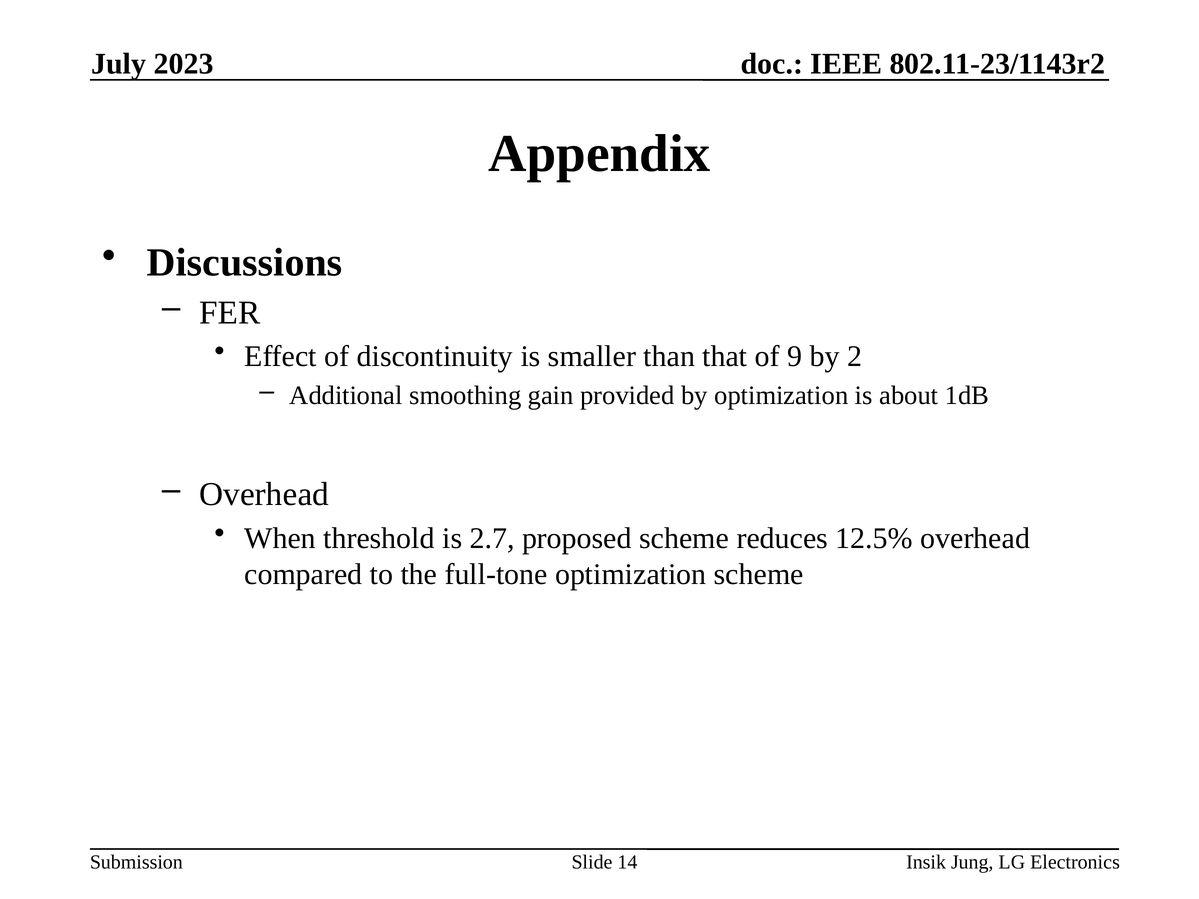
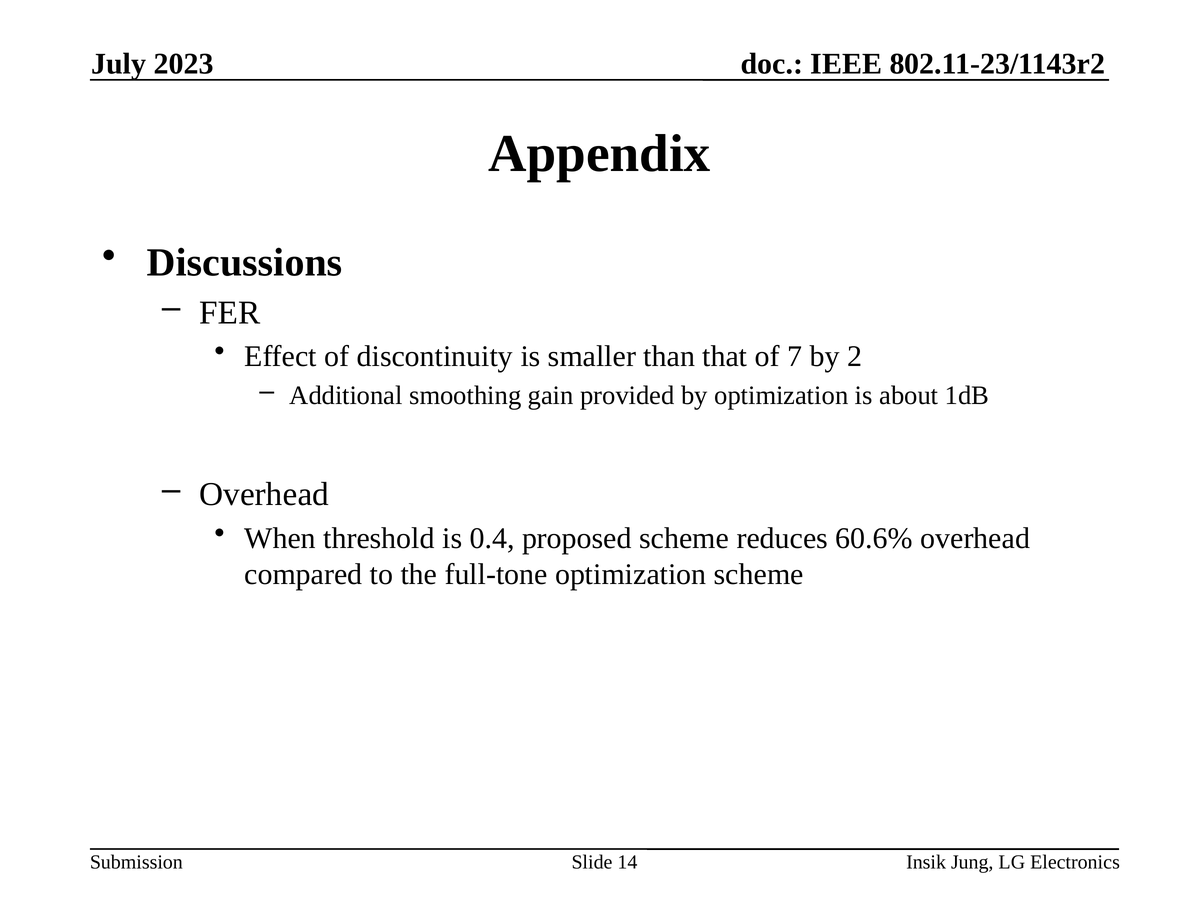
9: 9 -> 7
2.7: 2.7 -> 0.4
12.5%: 12.5% -> 60.6%
